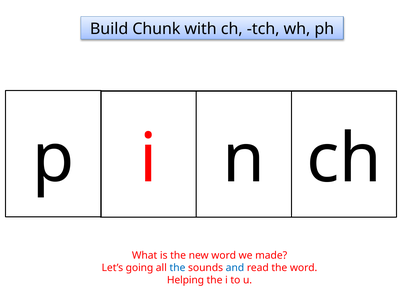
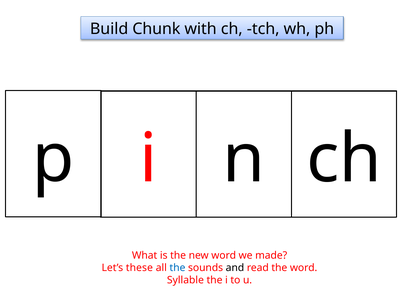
going: going -> these
and colour: blue -> black
Helping: Helping -> Syllable
